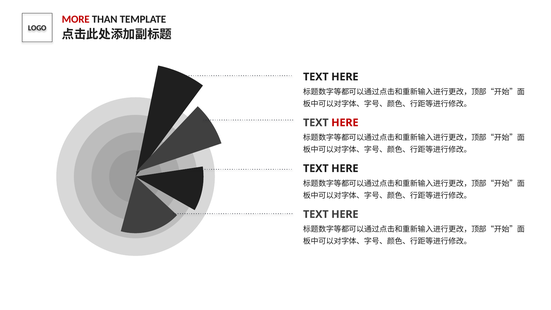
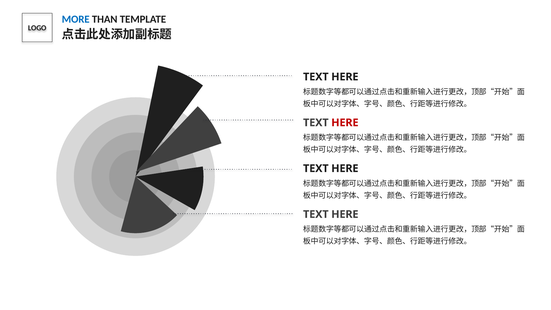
MORE colour: red -> blue
